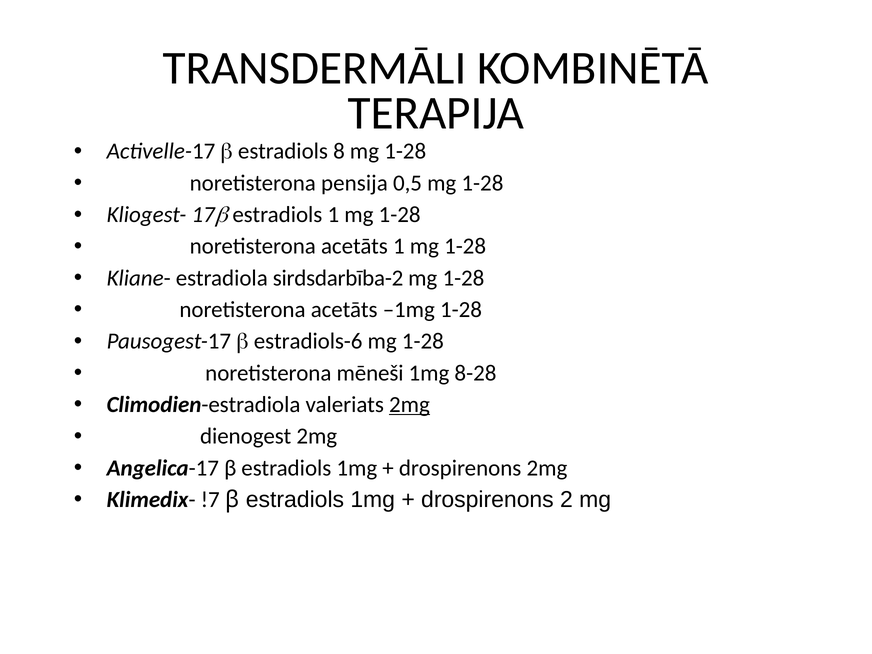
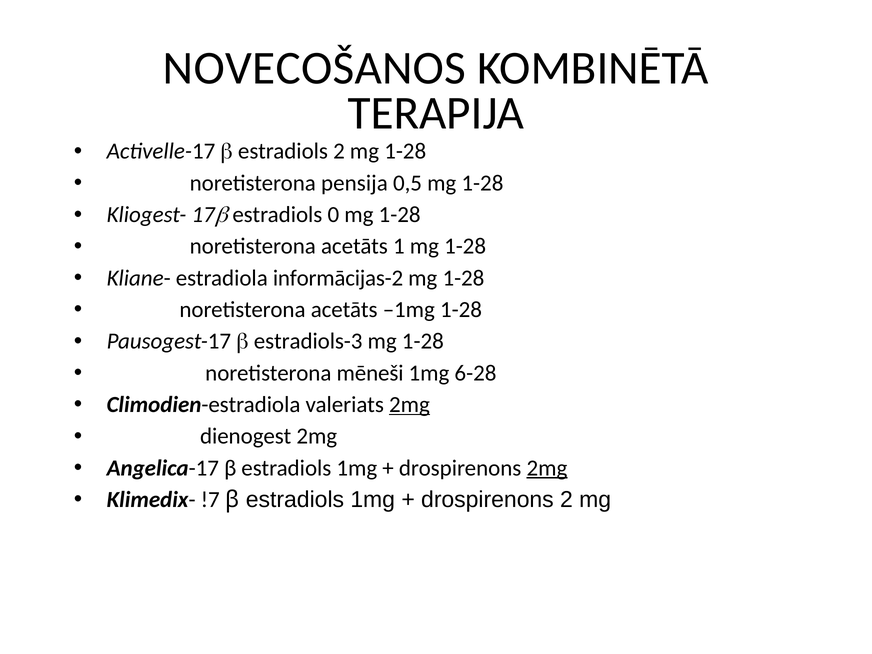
TRANSDERMĀLI: TRANSDERMĀLI -> NOVECOŠANOS
estradiols 8: 8 -> 2
estradiols 1: 1 -> 0
sirdsdarbība-2: sirdsdarbība-2 -> informācijas-2
estradiols-6: estradiols-6 -> estradiols-3
8-28: 8-28 -> 6-28
2mg at (547, 468) underline: none -> present
